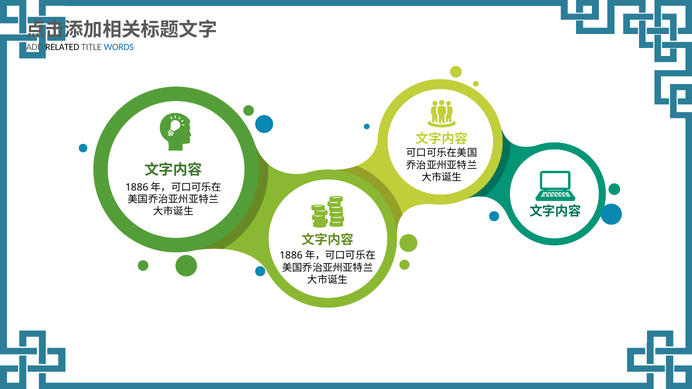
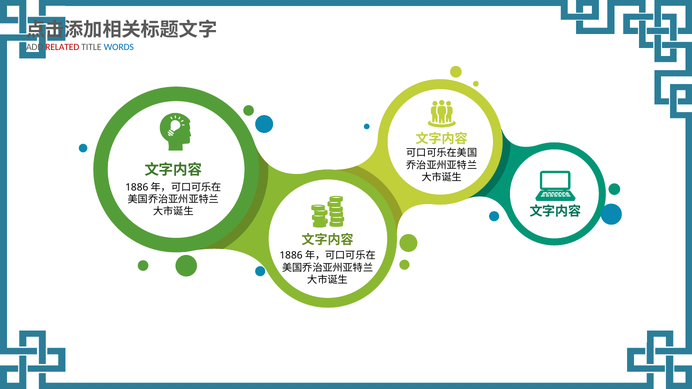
RELATED colour: black -> red
